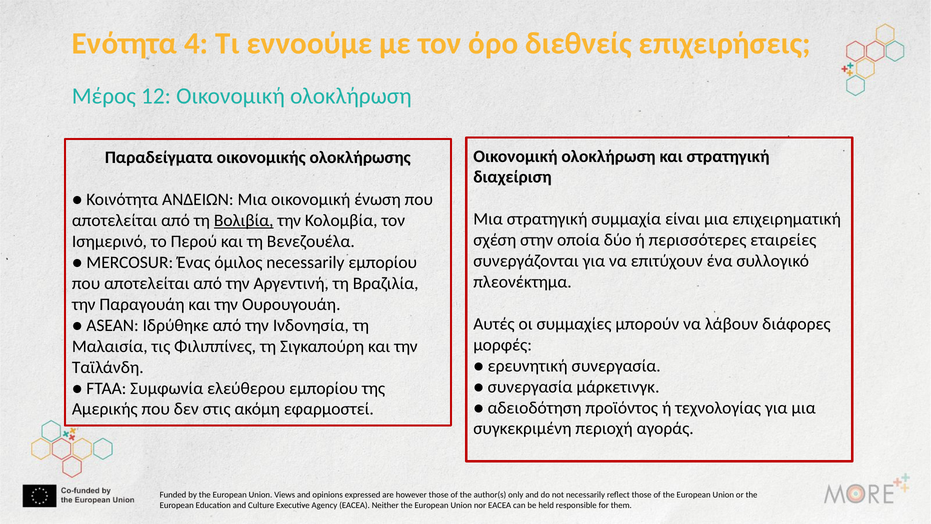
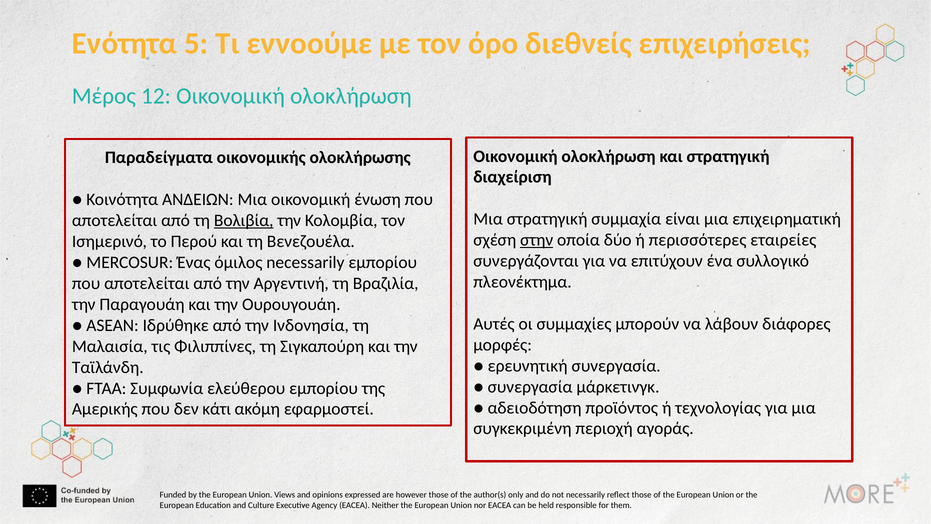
4: 4 -> 5
στην underline: none -> present
στις: στις -> κάτι
